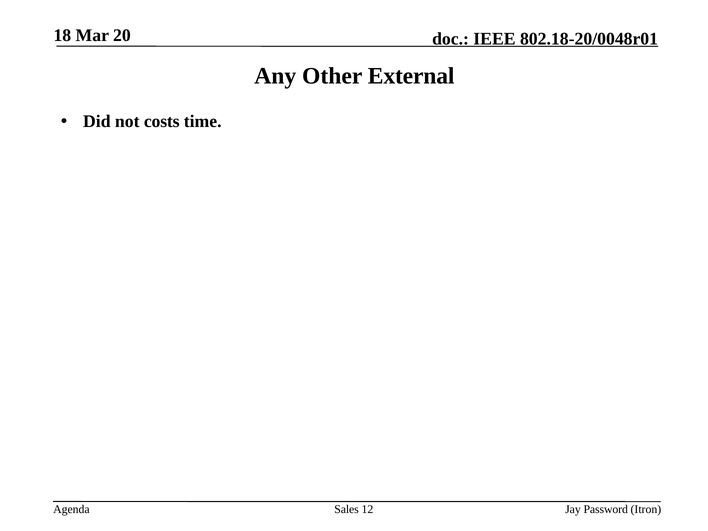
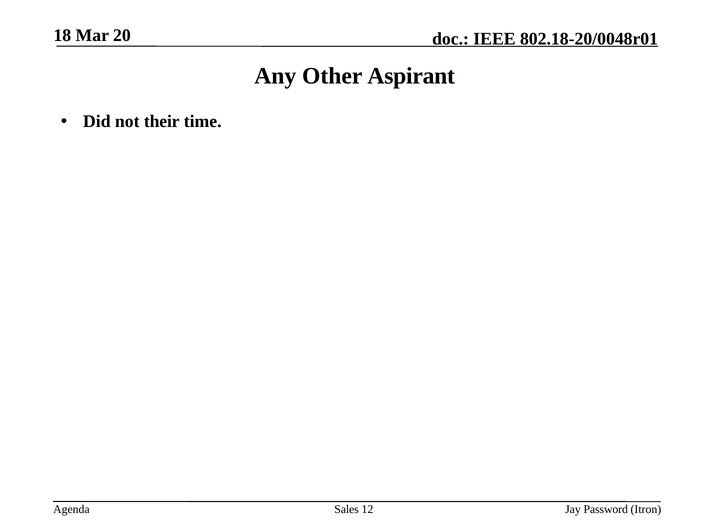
External: External -> Aspirant
costs: costs -> their
